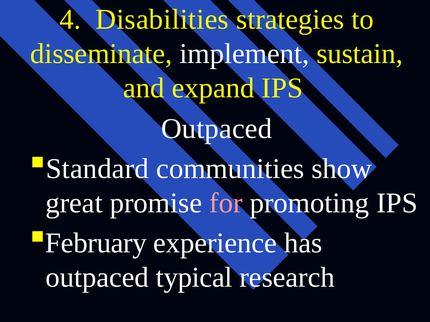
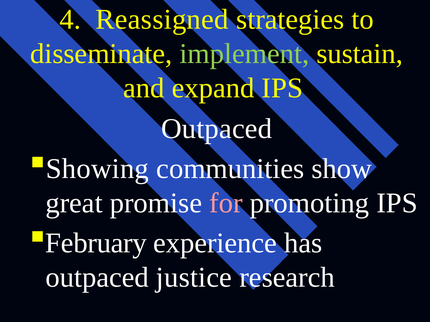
Disabilities: Disabilities -> Reassigned
implement colour: white -> light green
Standard: Standard -> Showing
typical: typical -> justice
